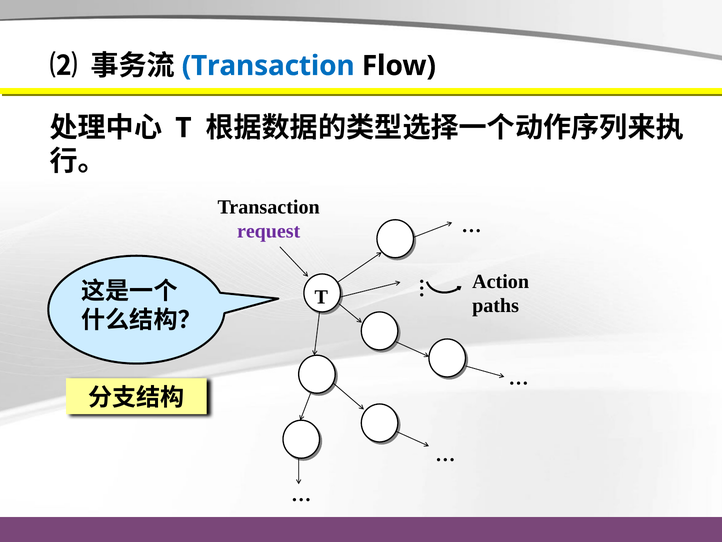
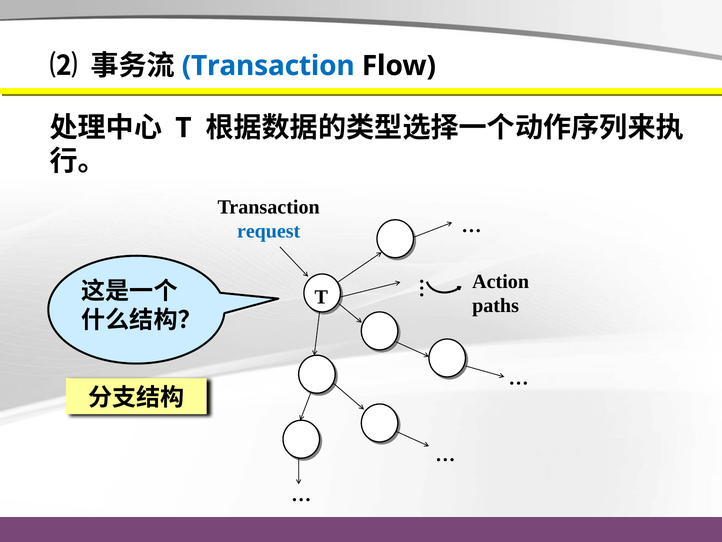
request colour: purple -> blue
